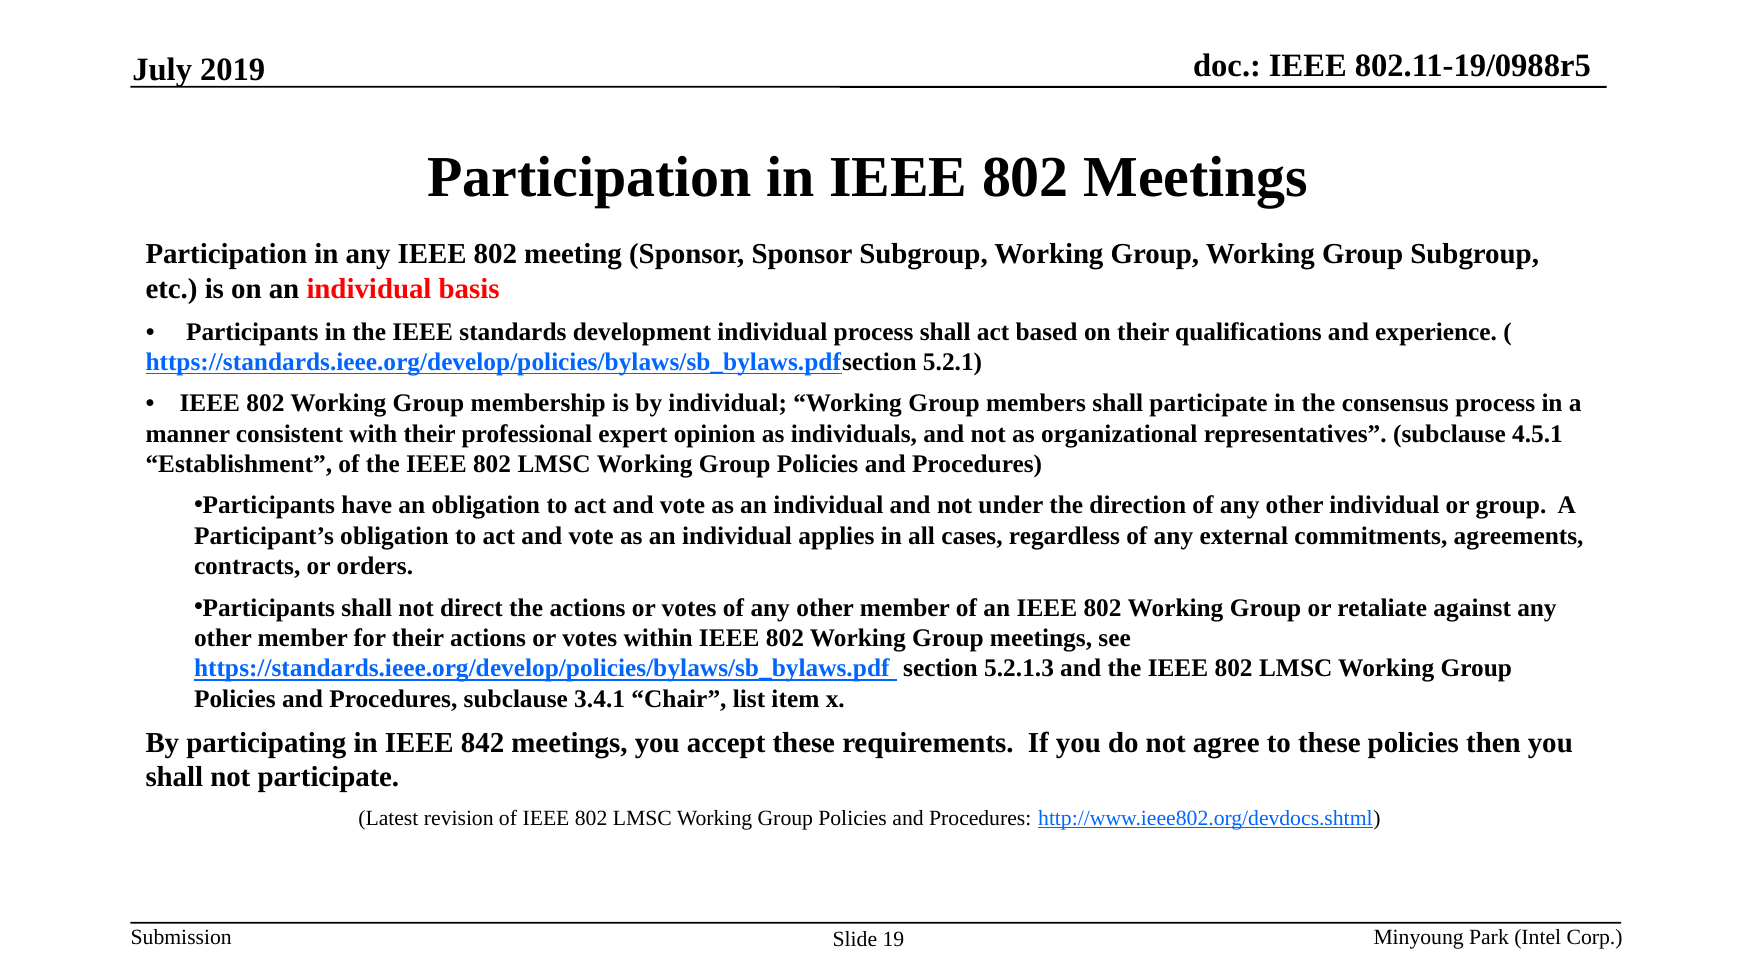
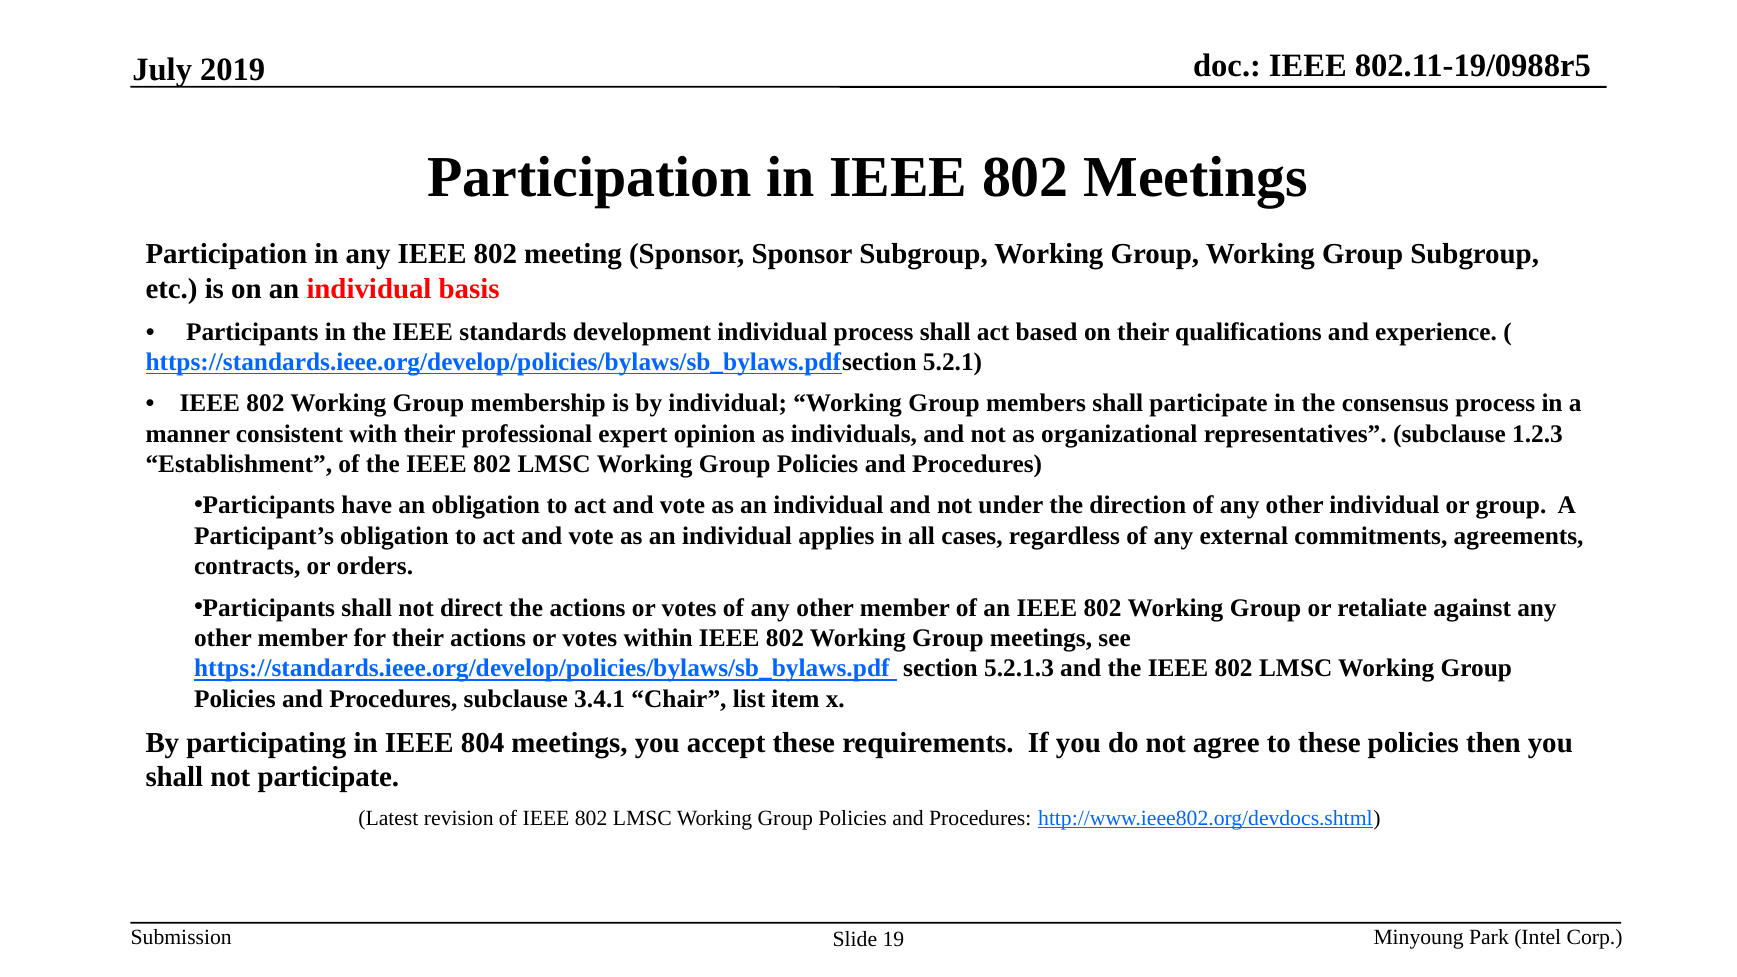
4.5.1: 4.5.1 -> 1.2.3
842: 842 -> 804
